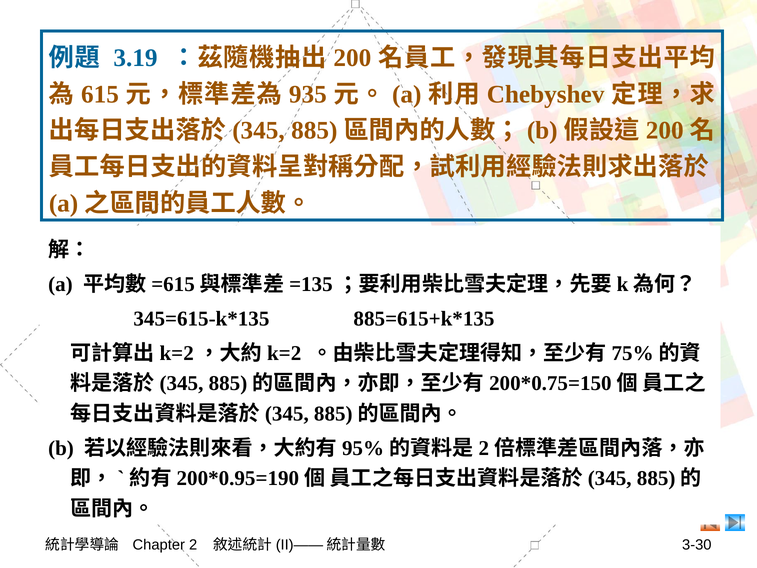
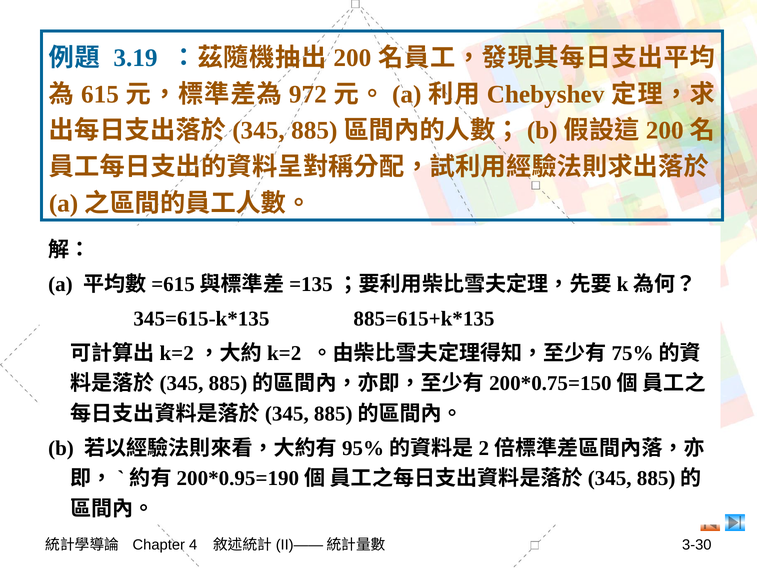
935: 935 -> 972
2: 2 -> 4
